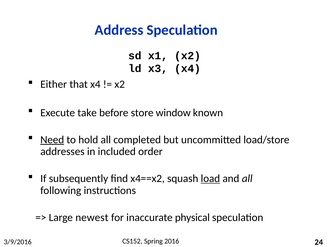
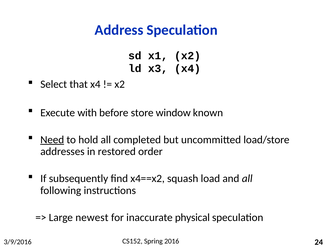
Either: Either -> Select
take: take -> with
included: included -> restored
load underline: present -> none
